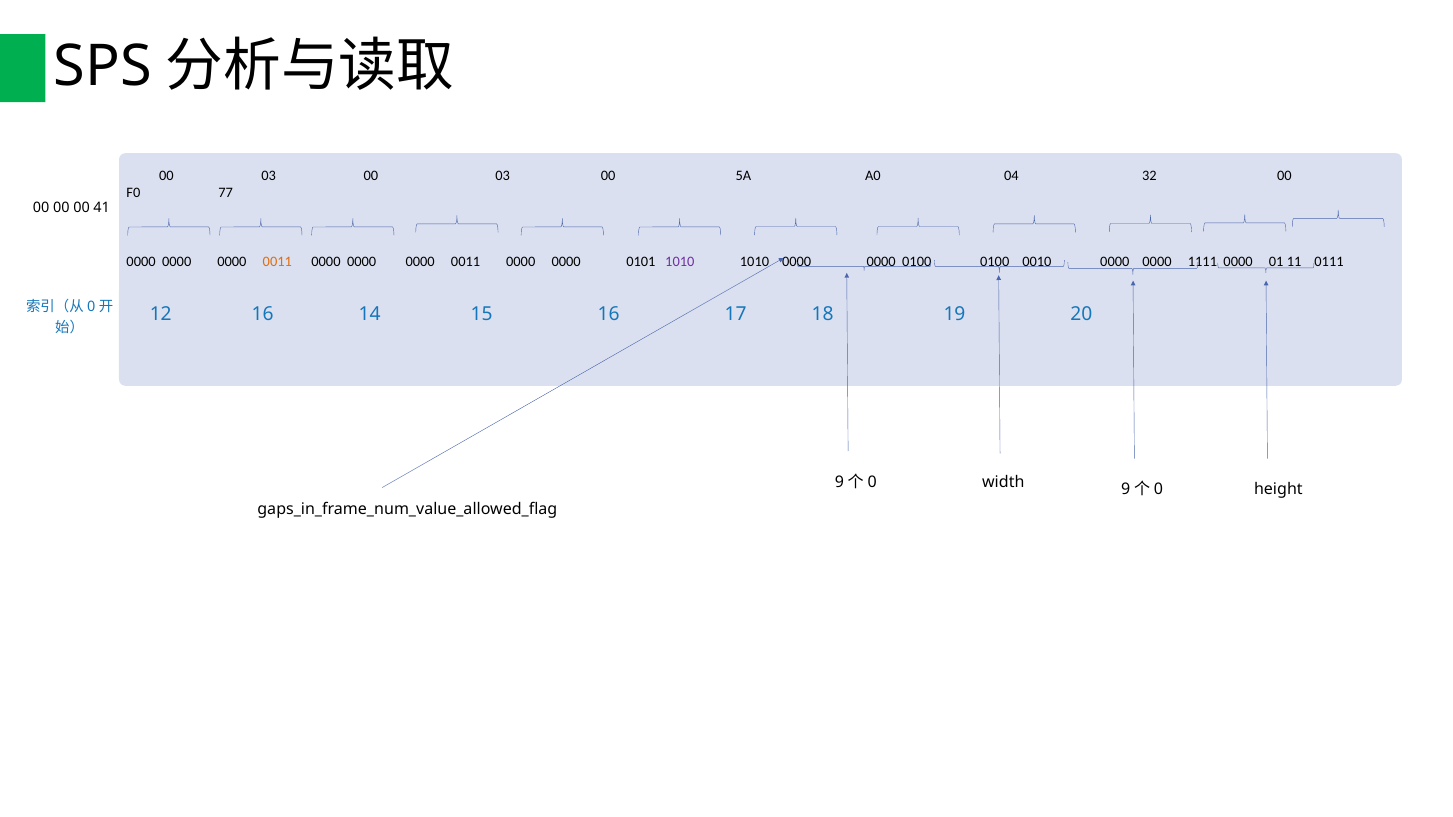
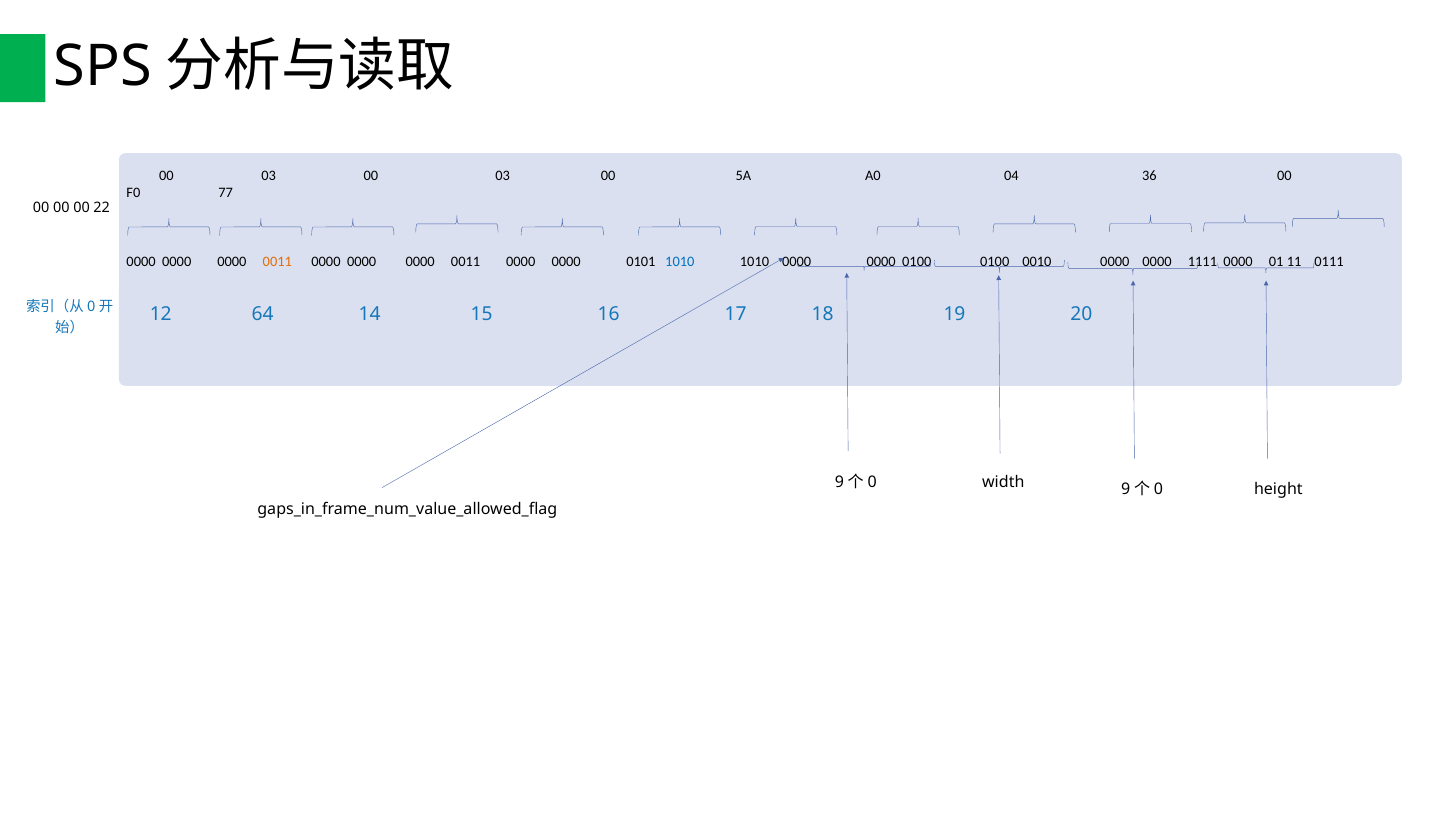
32: 32 -> 36
41: 41 -> 22
1010 at (680, 262) colour: purple -> blue
12 16: 16 -> 64
